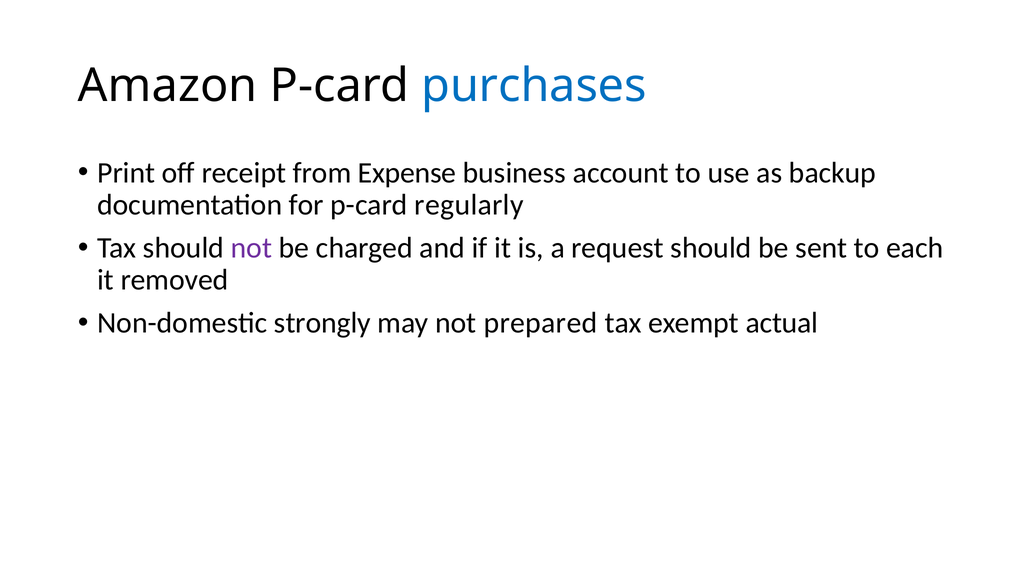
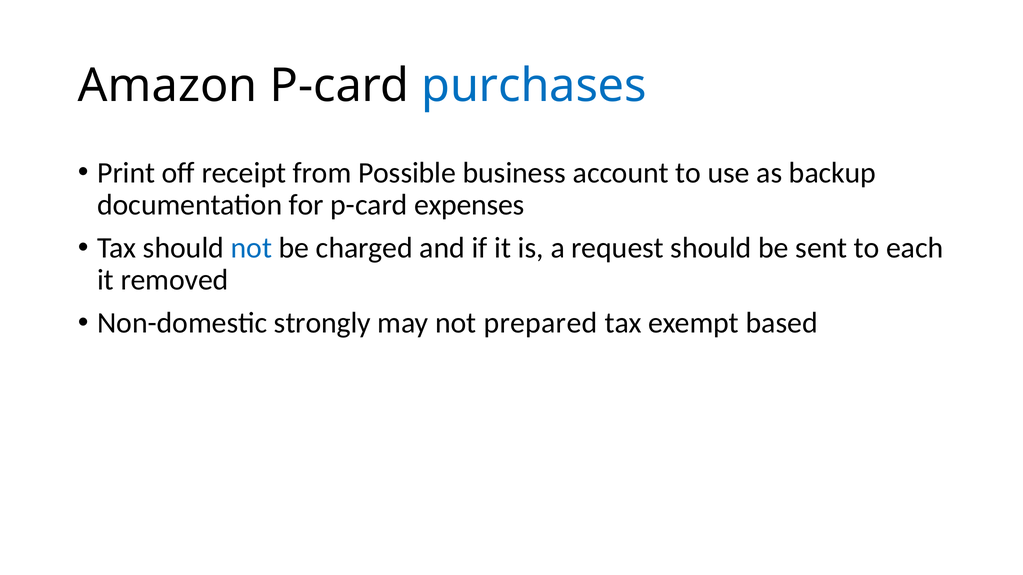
Expense: Expense -> Possible
regularly: regularly -> expenses
not at (251, 248) colour: purple -> blue
actual: actual -> based
